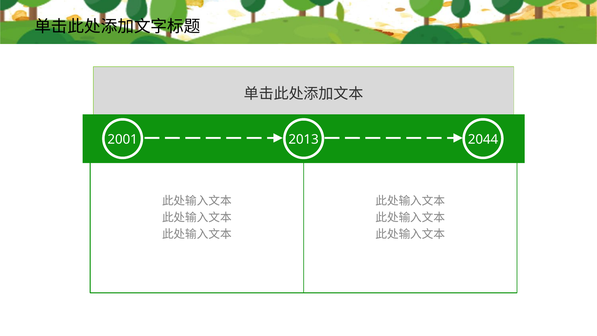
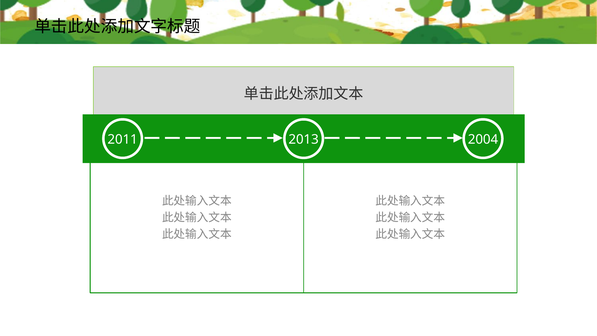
2001: 2001 -> 2011
2044: 2044 -> 2004
